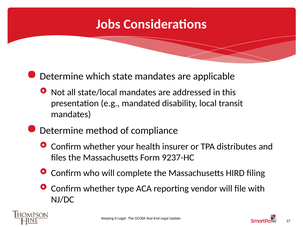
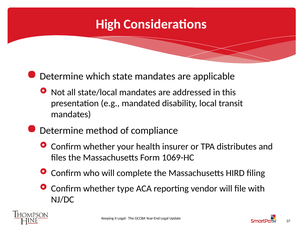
Jobs: Jobs -> High
9237-HC: 9237-HC -> 1069-HC
